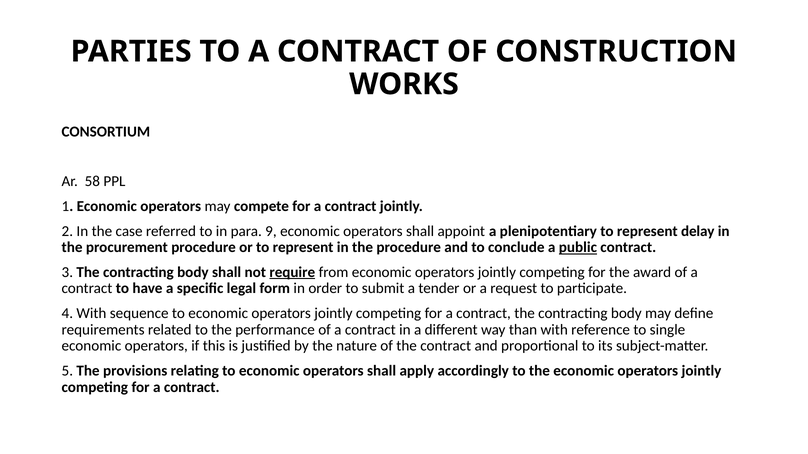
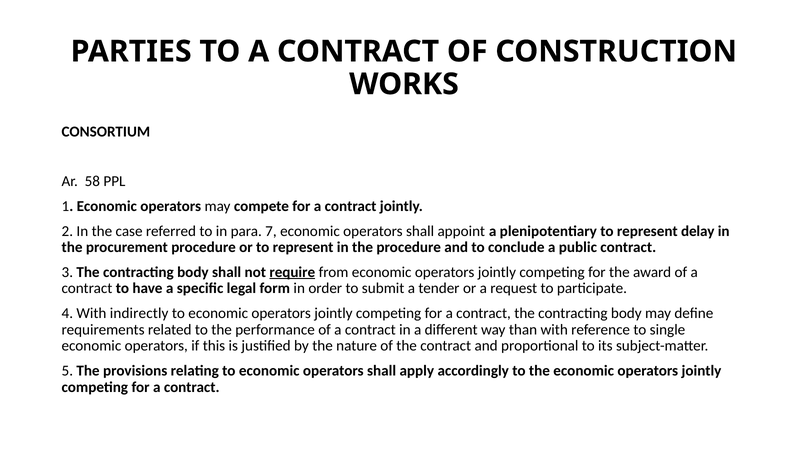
9: 9 -> 7
public underline: present -> none
sequence: sequence -> indirectly
